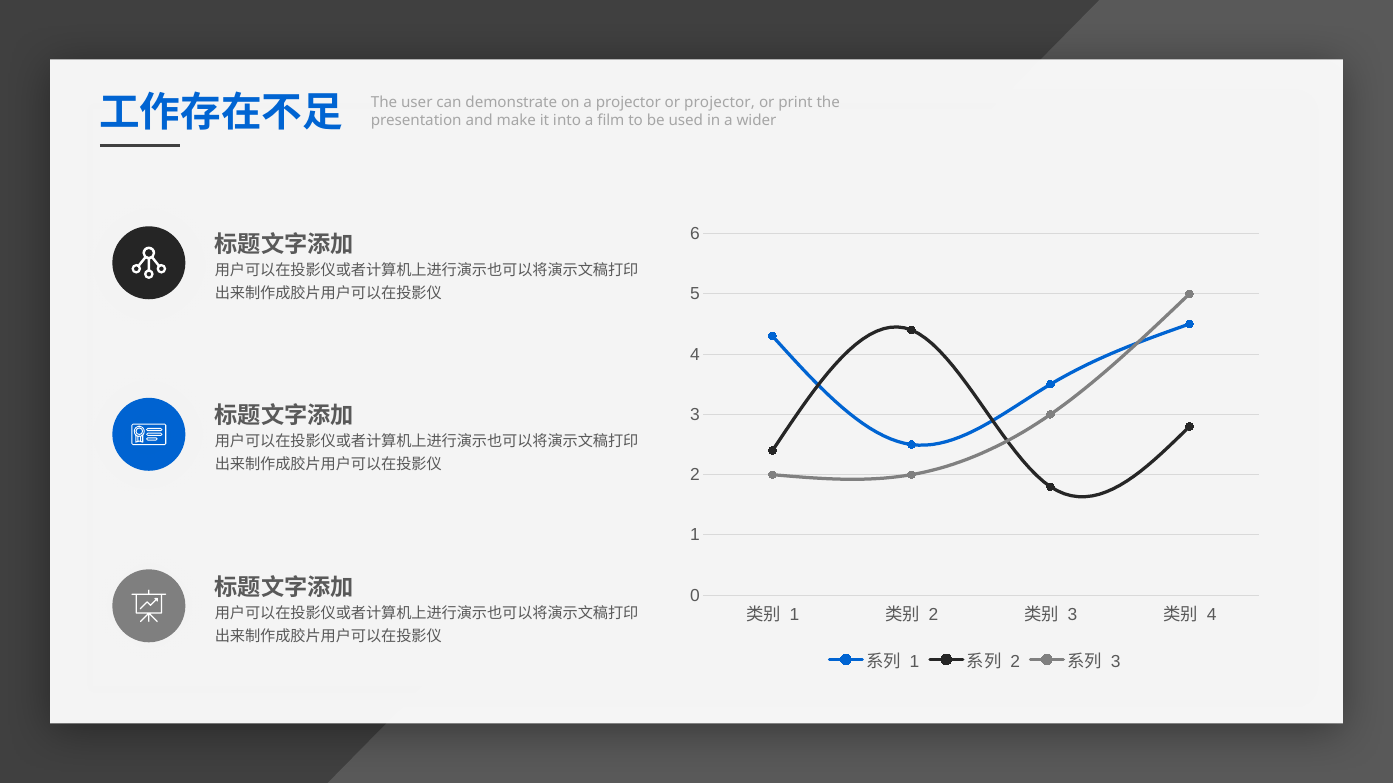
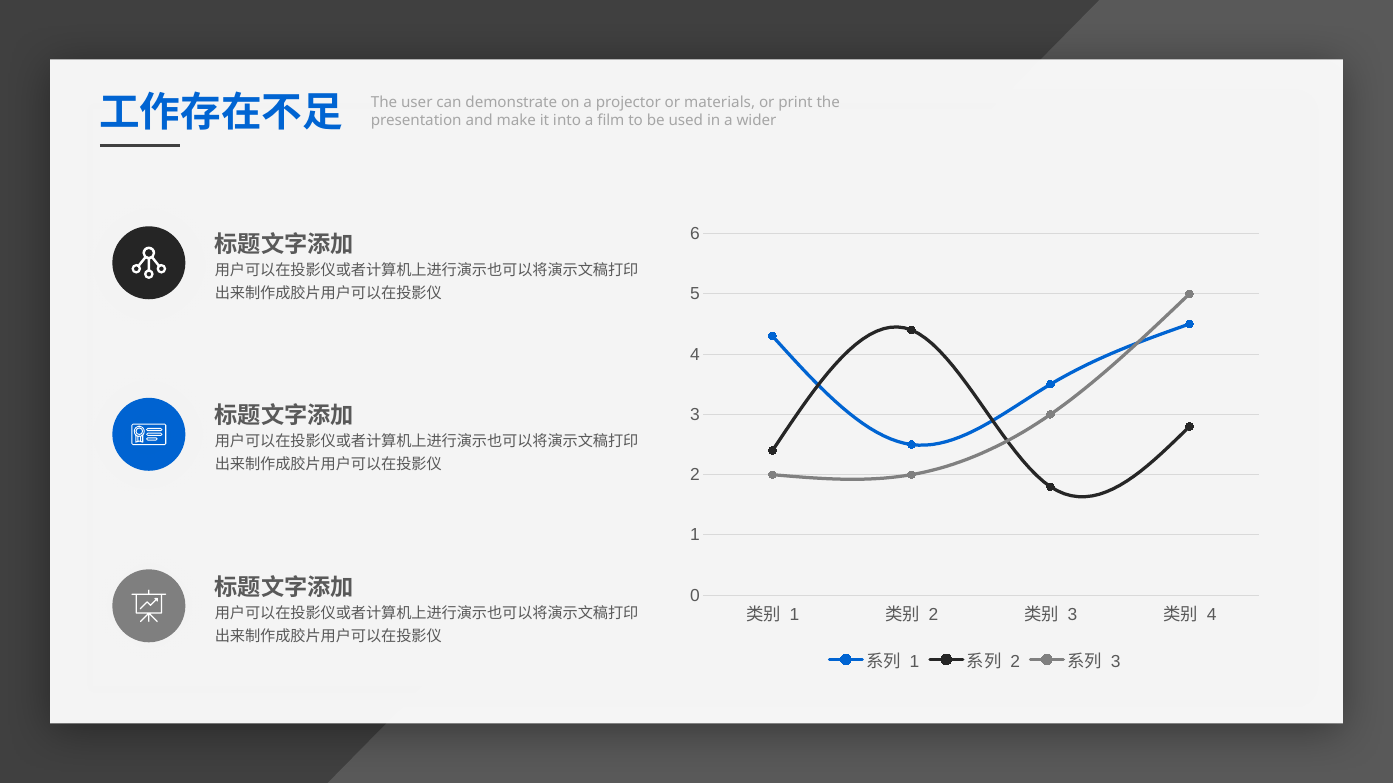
or projector: projector -> materials
